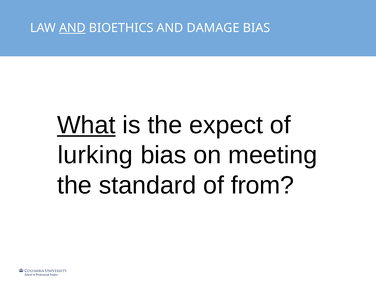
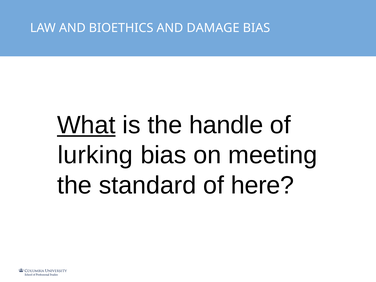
AND at (72, 28) underline: present -> none
expect: expect -> handle
from: from -> here
